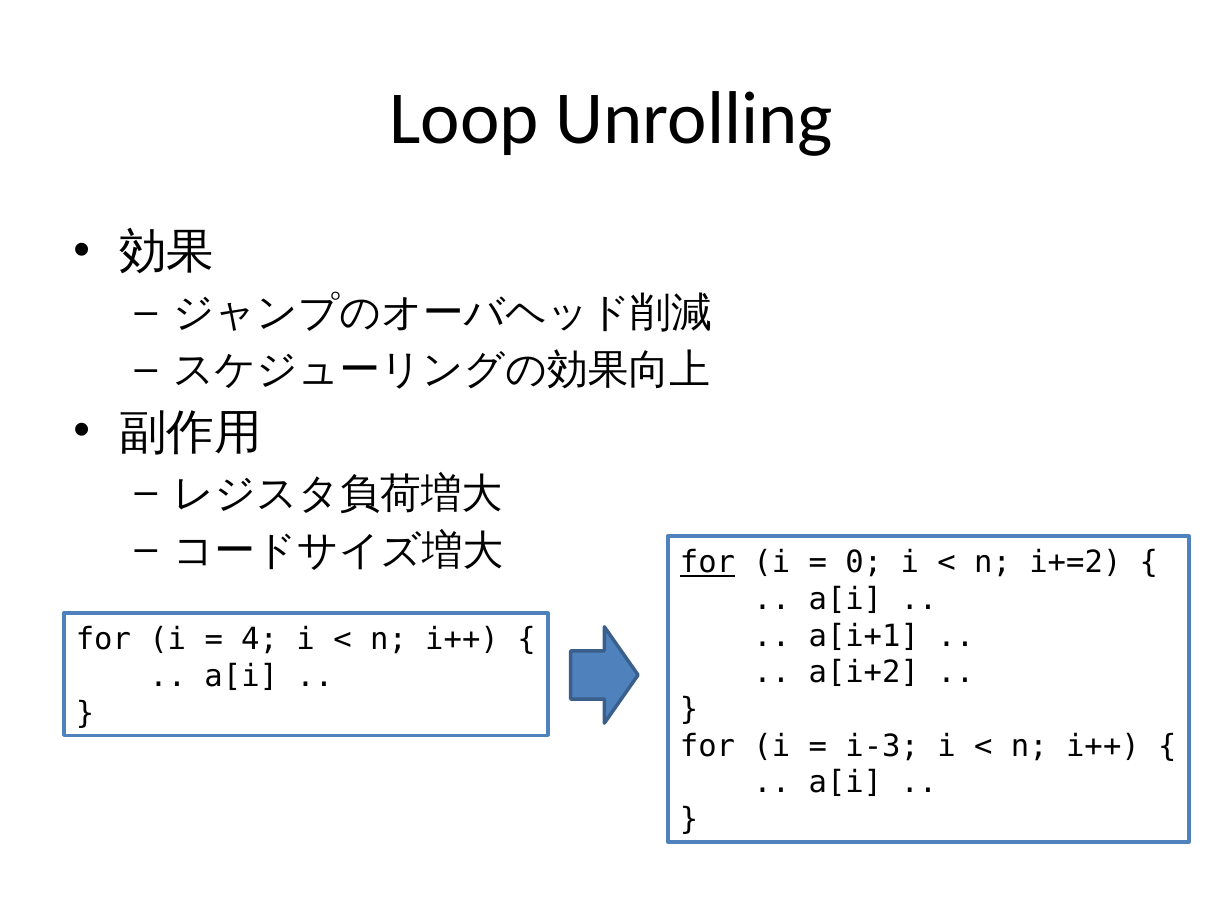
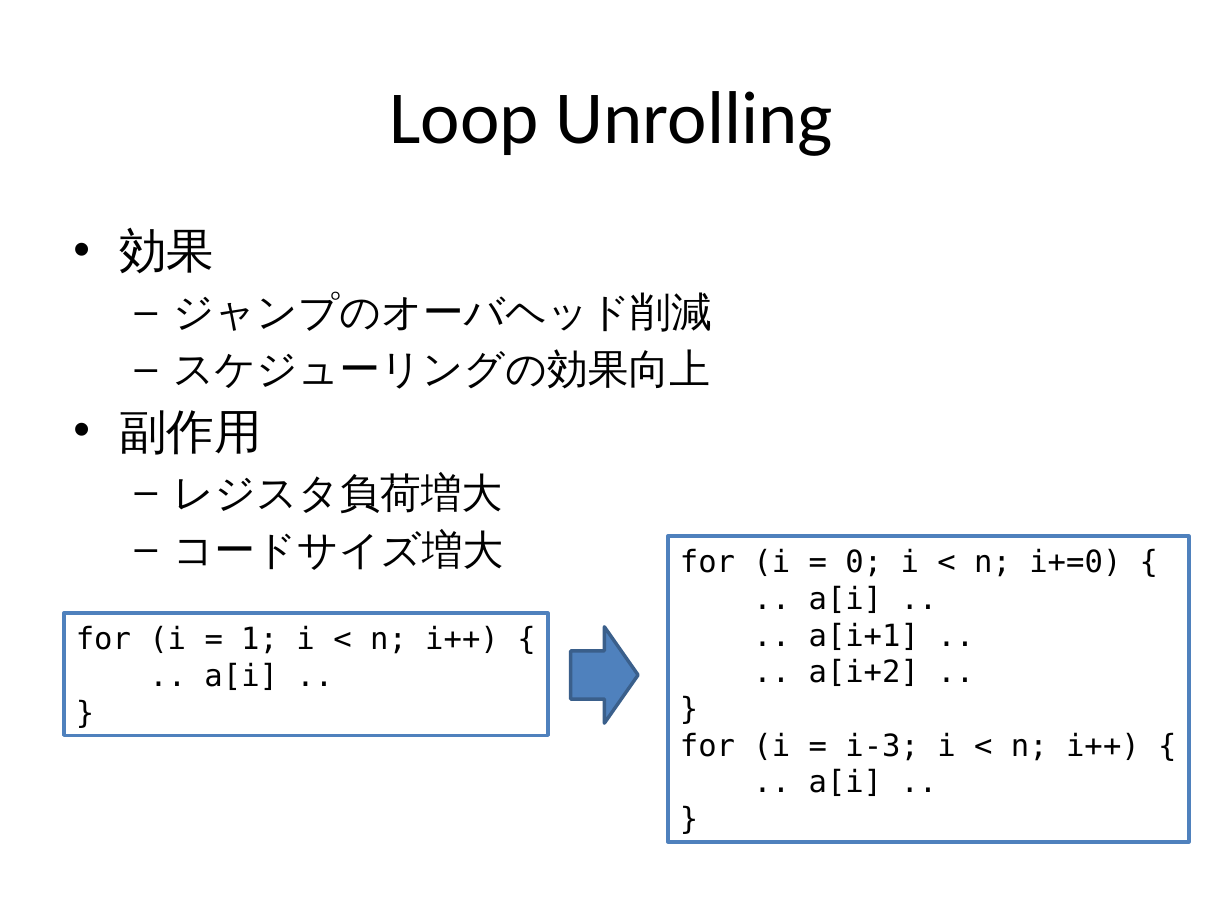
for at (707, 562) underline: present -> none
i+=2: i+=2 -> i+=0
4: 4 -> 1
